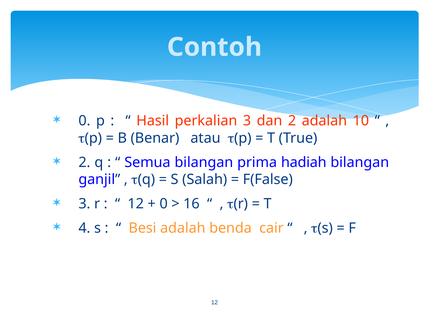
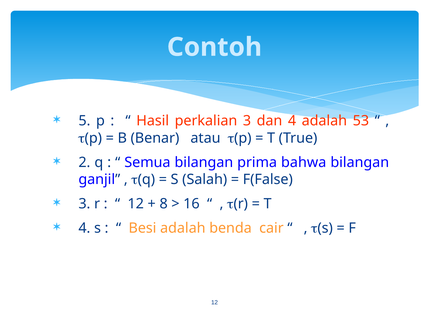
0 at (84, 121): 0 -> 5
dan 2: 2 -> 4
10: 10 -> 53
hadiah: hadiah -> bahwa
0 at (164, 204): 0 -> 8
